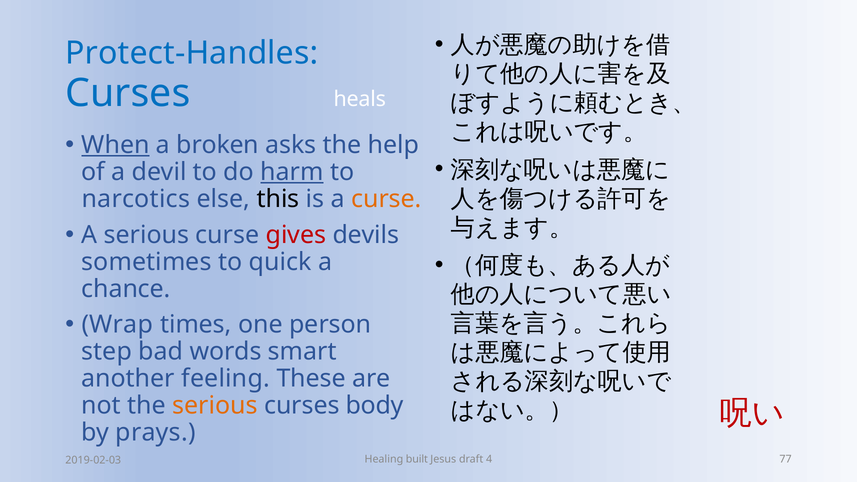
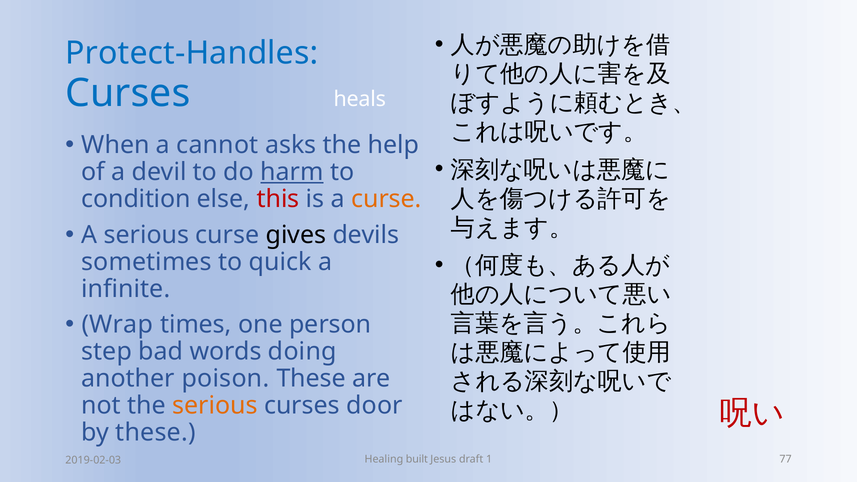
When underline: present -> none
broken: broken -> cannot
narcotics: narcotics -> condition
this colour: black -> red
gives colour: red -> black
chance: chance -> infinite
smart: smart -> doing
feeling: feeling -> poison
body: body -> door
by prays: prays -> these
4: 4 -> 1
